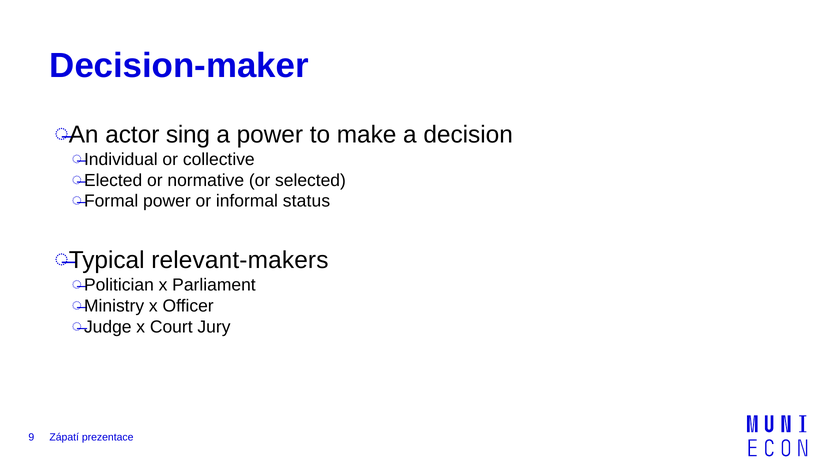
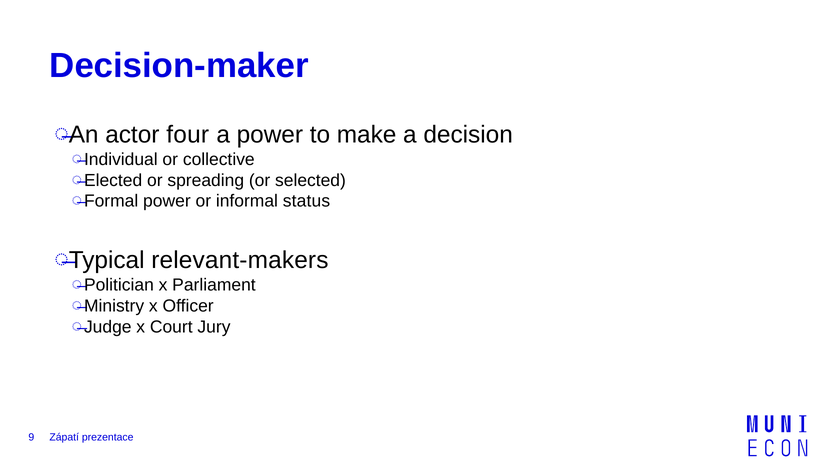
sing: sing -> four
normative: normative -> spreading
